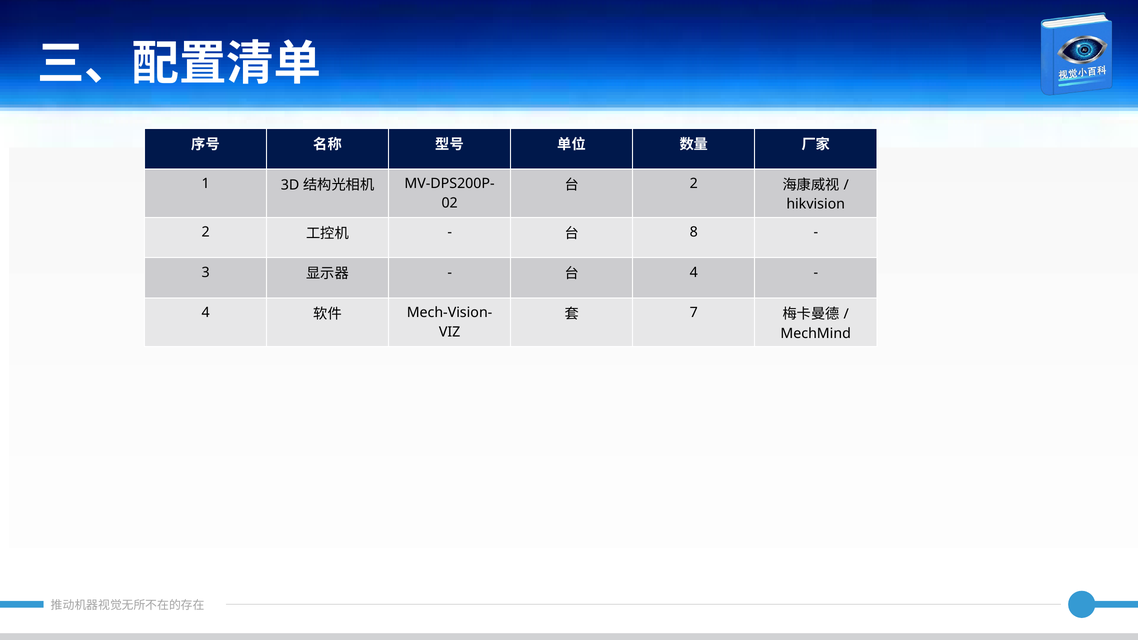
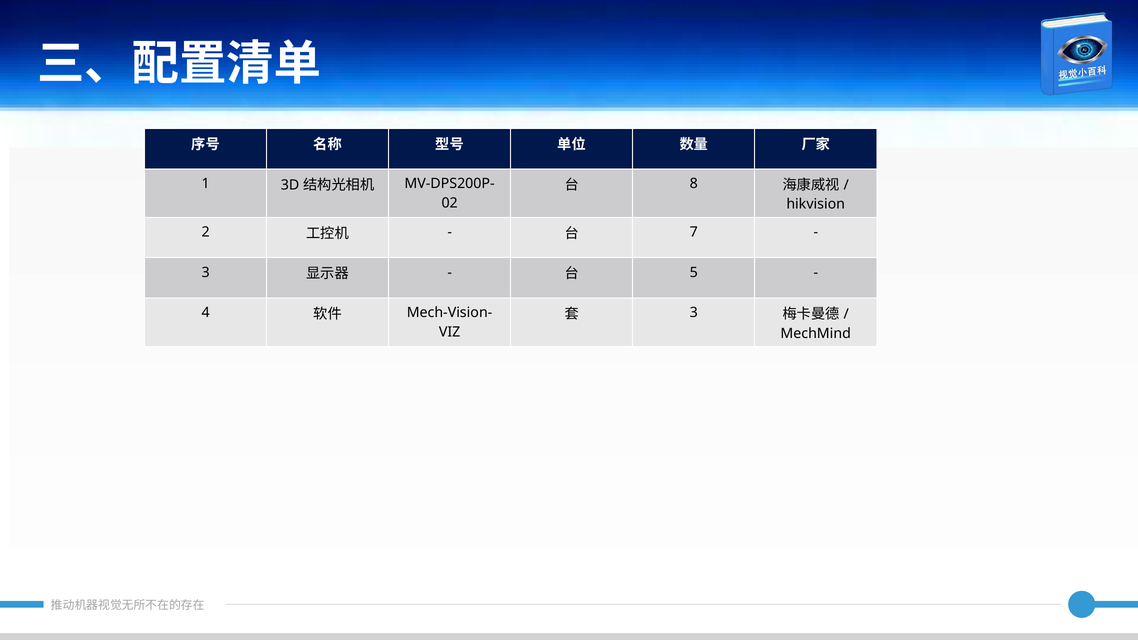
2 at (694, 184): 2 -> 8
8: 8 -> 7
4 at (694, 273): 4 -> 5
7 at (694, 313): 7 -> 3
